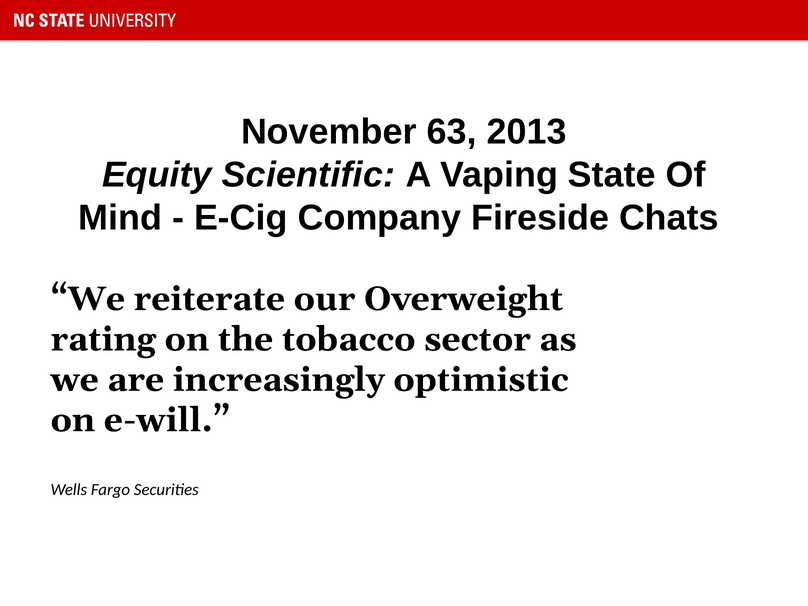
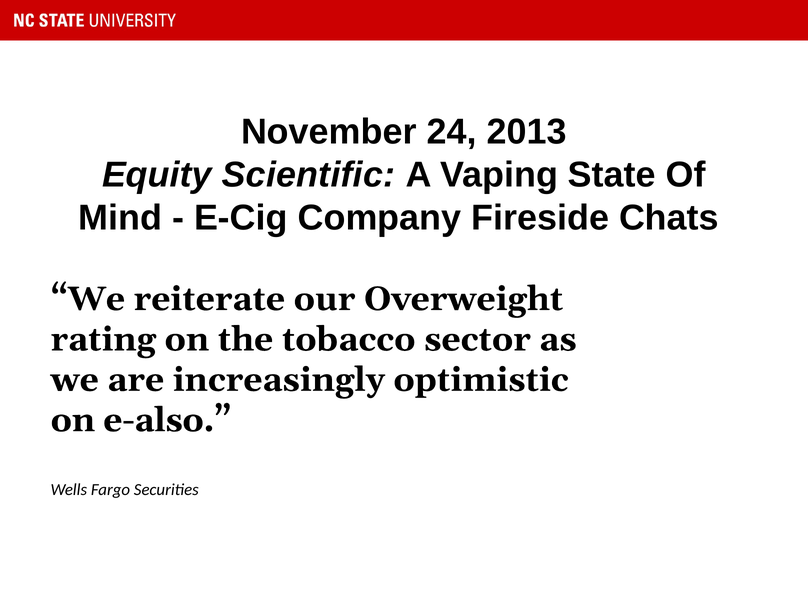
63: 63 -> 24
e-will: e-will -> e-also
